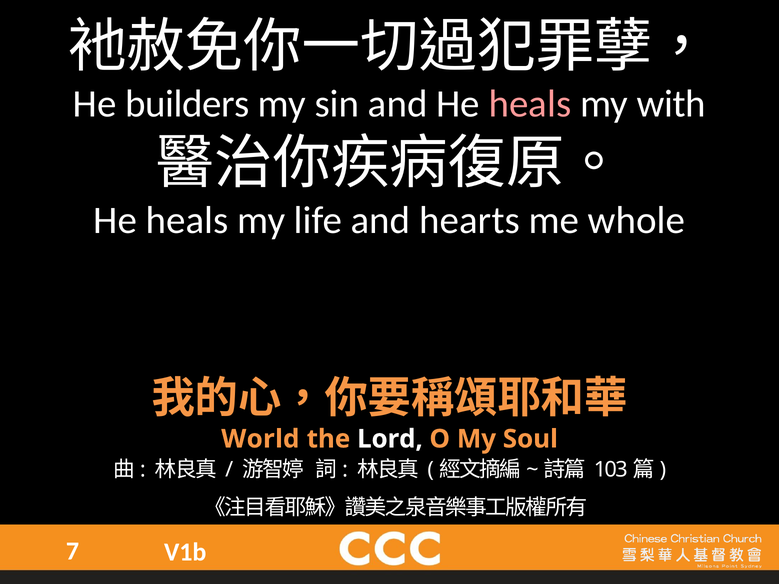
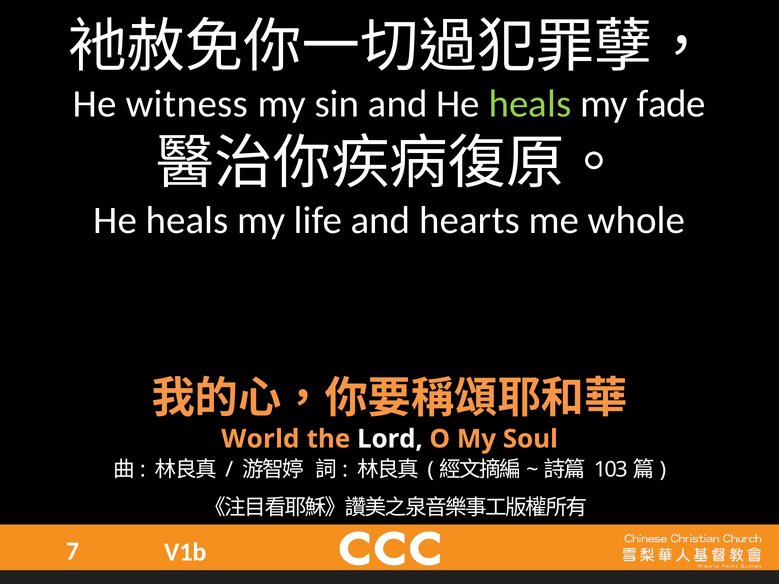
builders: builders -> witness
heals at (530, 104) colour: pink -> light green
with: with -> fade
